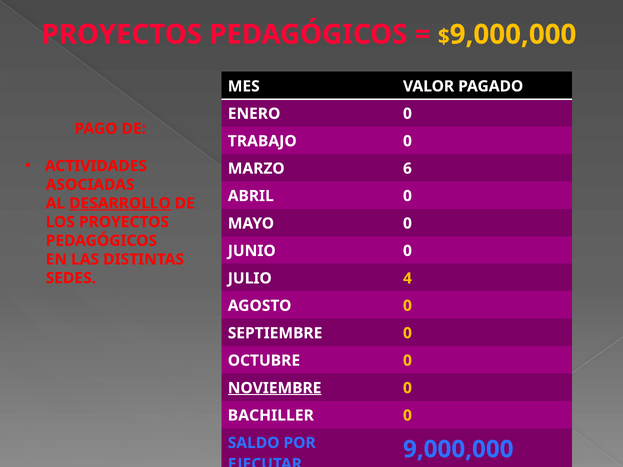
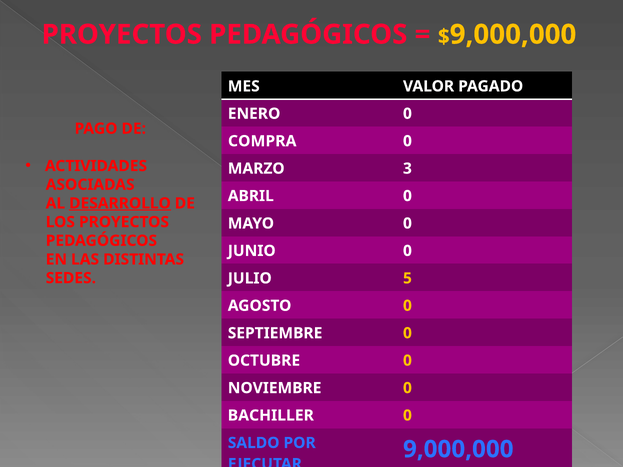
TRABAJO: TRABAJO -> COMPRA
6: 6 -> 3
4: 4 -> 5
NOVIEMBRE underline: present -> none
